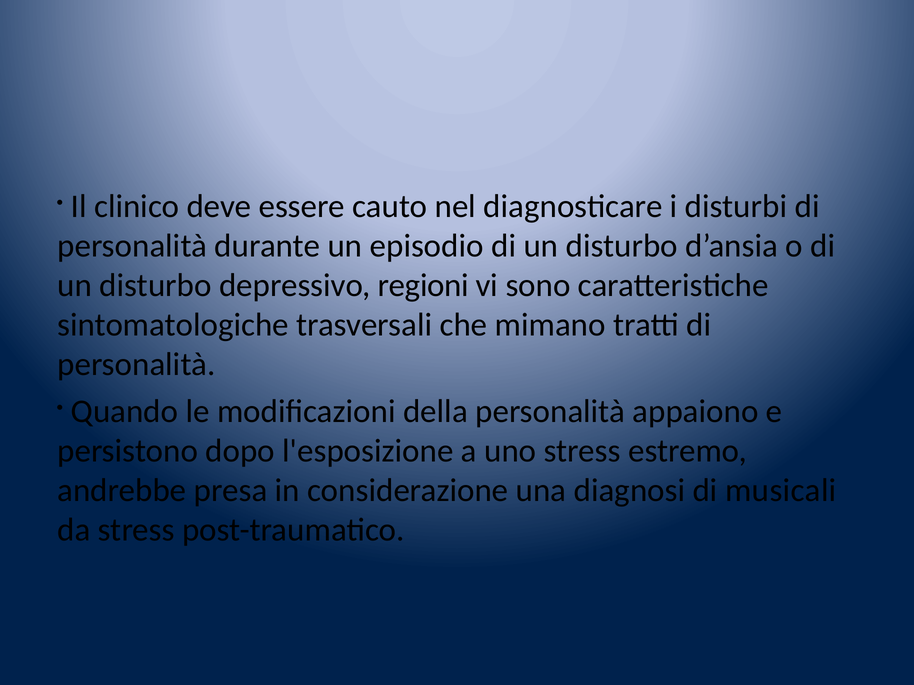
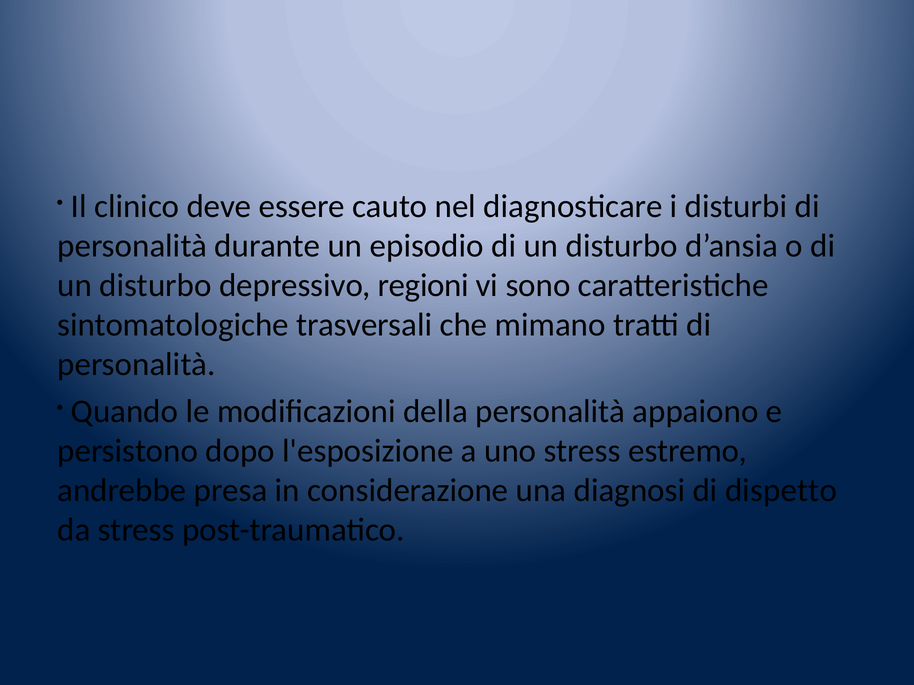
musicali: musicali -> dispetto
